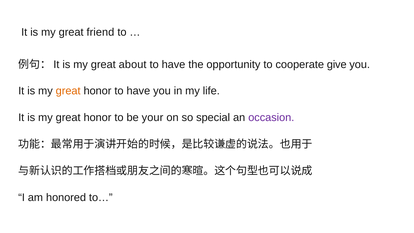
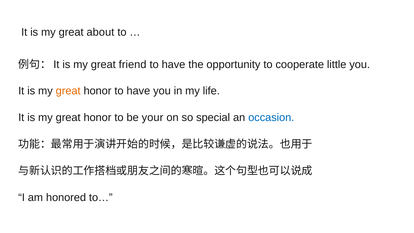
friend: friend -> about
about: about -> friend
give: give -> little
occasion colour: purple -> blue
